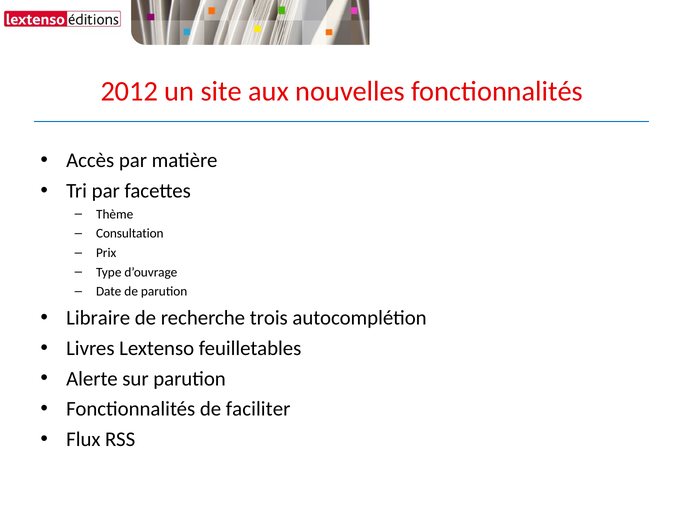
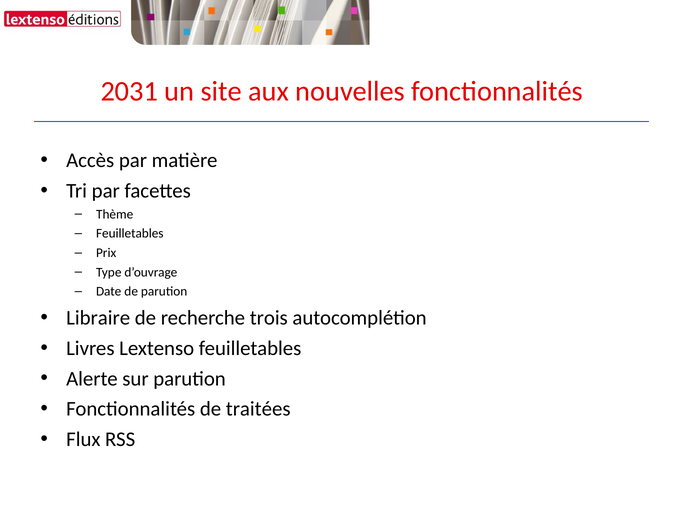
2012: 2012 -> 2031
Consultation at (130, 233): Consultation -> Feuilletables
faciliter: faciliter -> traitées
